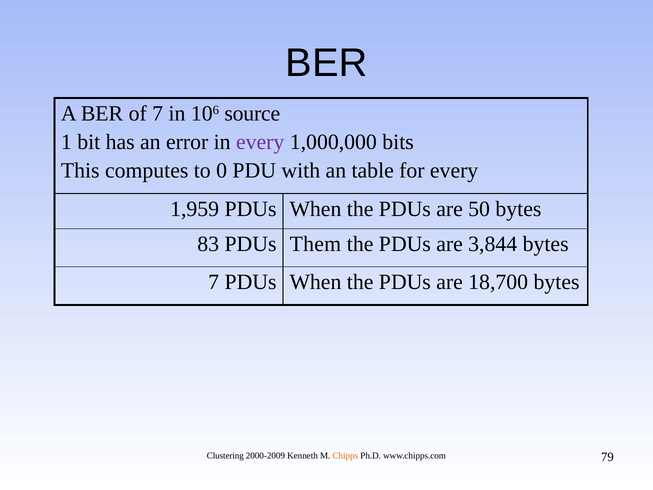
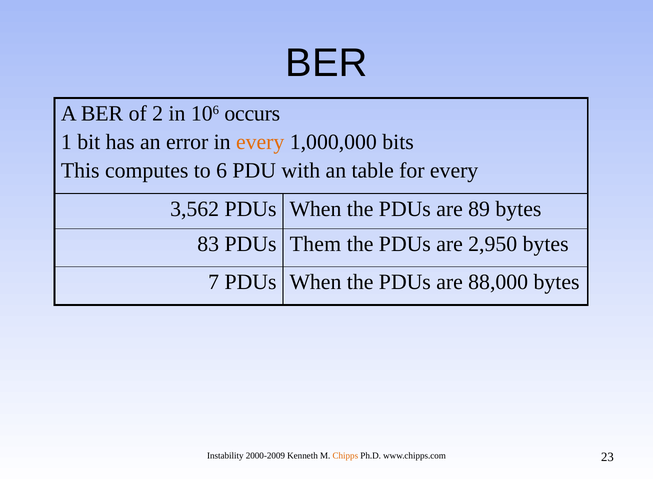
of 7: 7 -> 2
source: source -> occurs
every at (260, 142) colour: purple -> orange
0: 0 -> 6
1,959: 1,959 -> 3,562
50: 50 -> 89
3,844: 3,844 -> 2,950
18,700: 18,700 -> 88,000
Clustering: Clustering -> Instability
79: 79 -> 23
